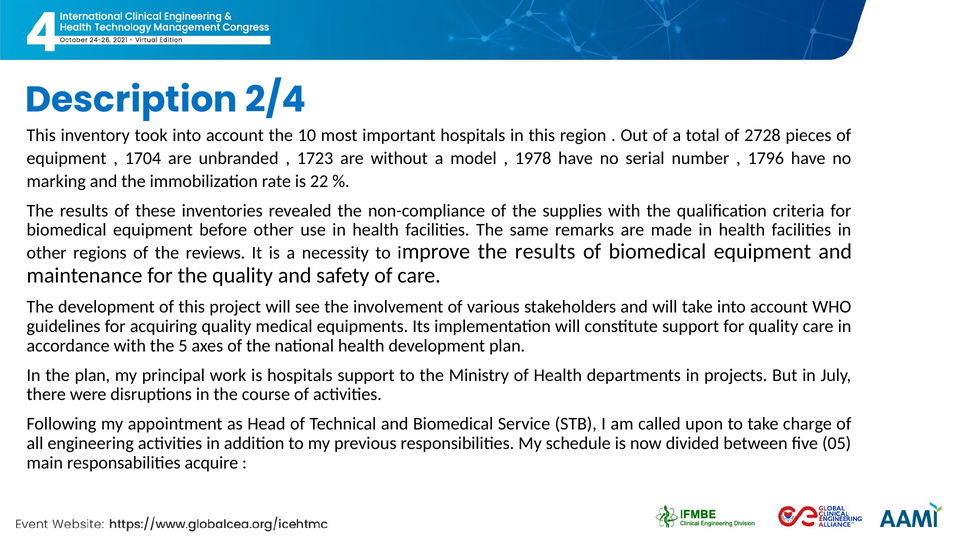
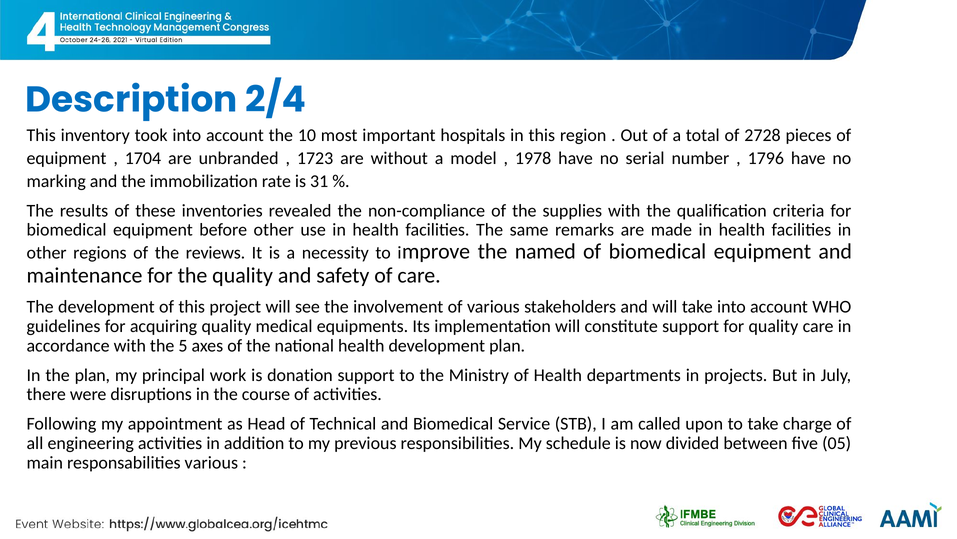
22: 22 -> 31
results at (545, 251): results -> named
is hospitals: hospitals -> donation
responsabilities acquire: acquire -> various
